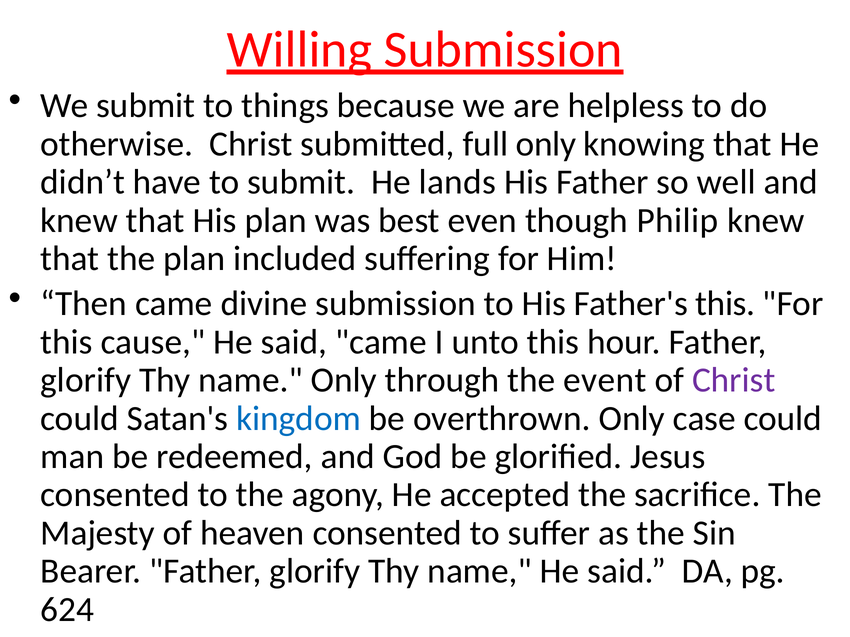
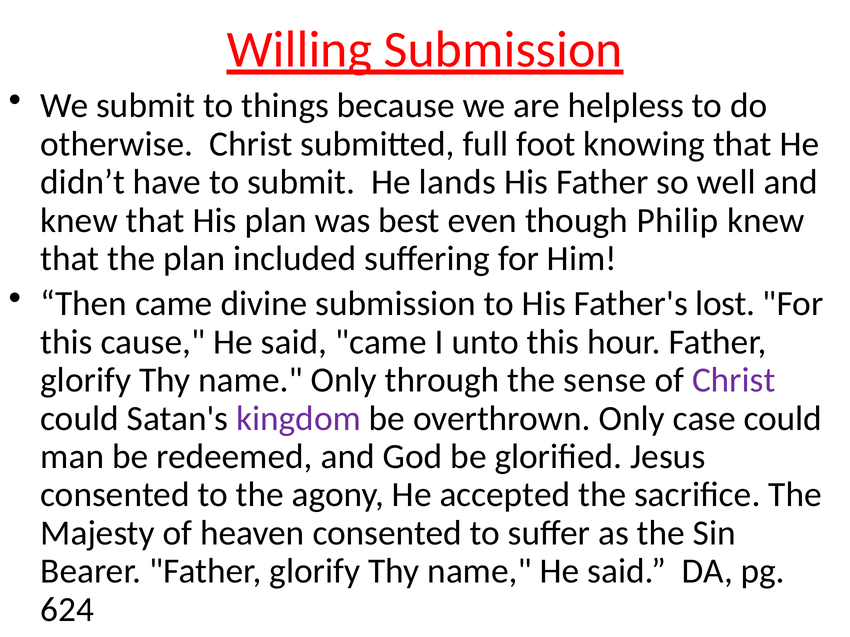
full only: only -> foot
Father's this: this -> lost
event: event -> sense
kingdom colour: blue -> purple
